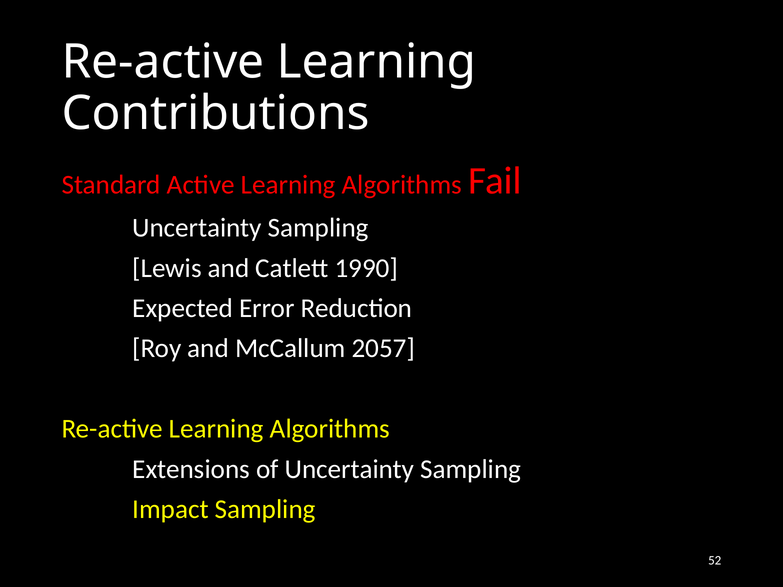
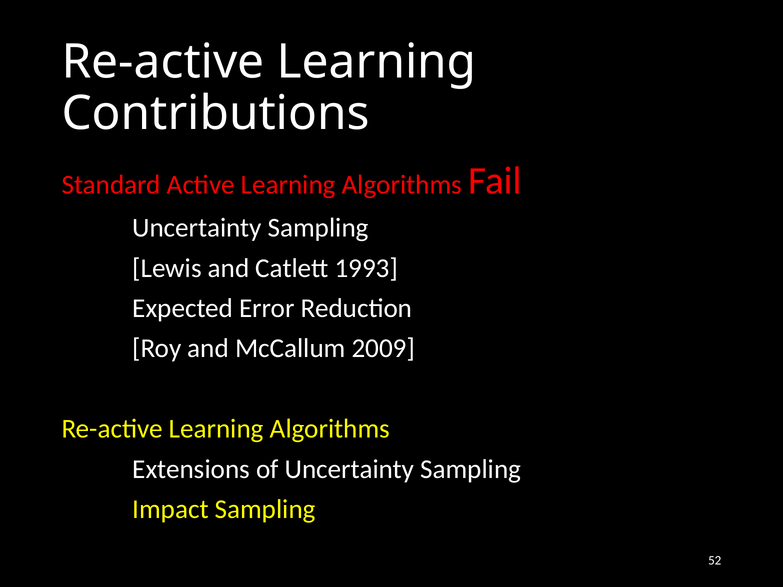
1990: 1990 -> 1993
2057: 2057 -> 2009
